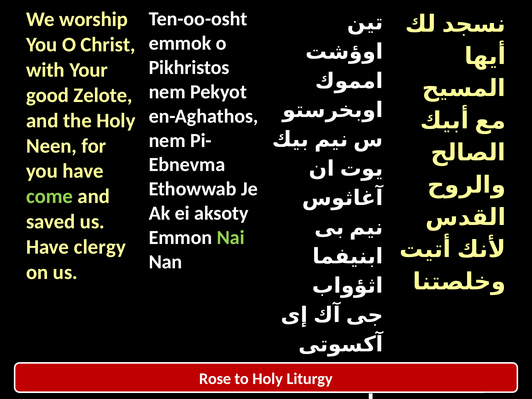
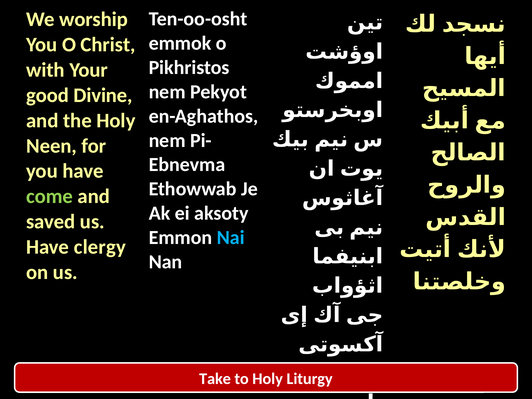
Zelote: Zelote -> Divine
Nai colour: light green -> light blue
Rose: Rose -> Take
